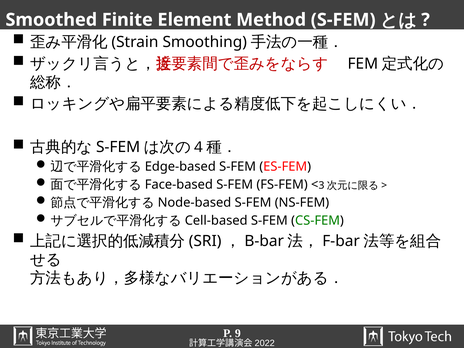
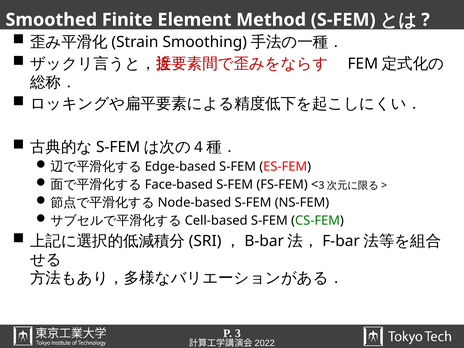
9: 9 -> 3
